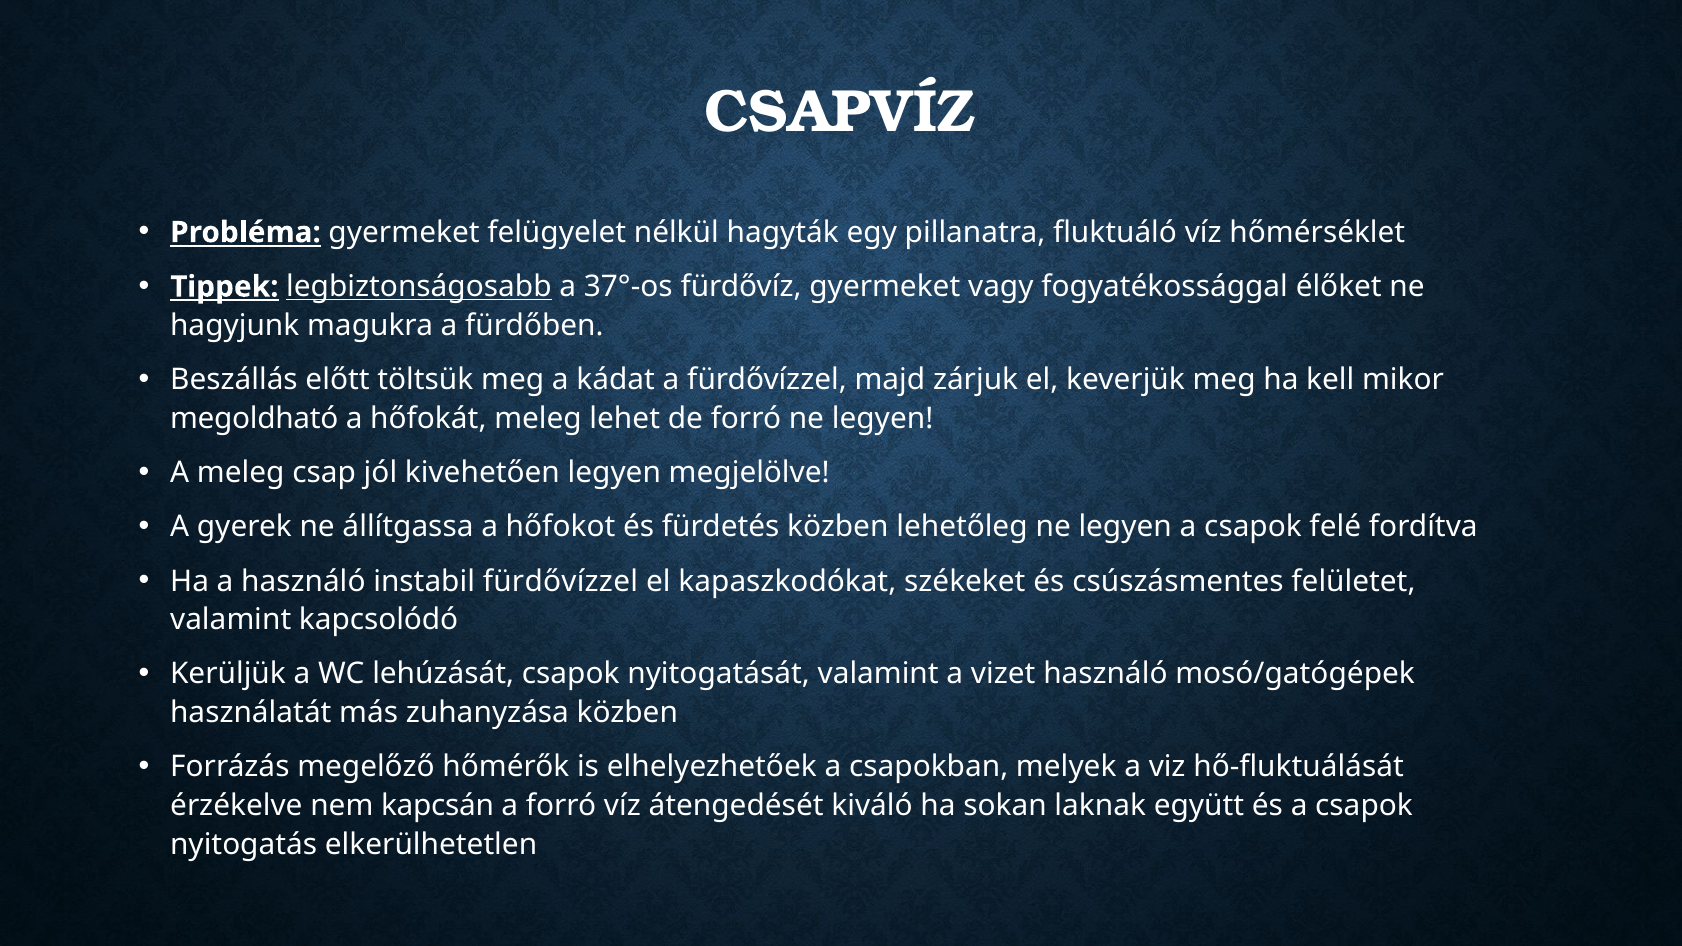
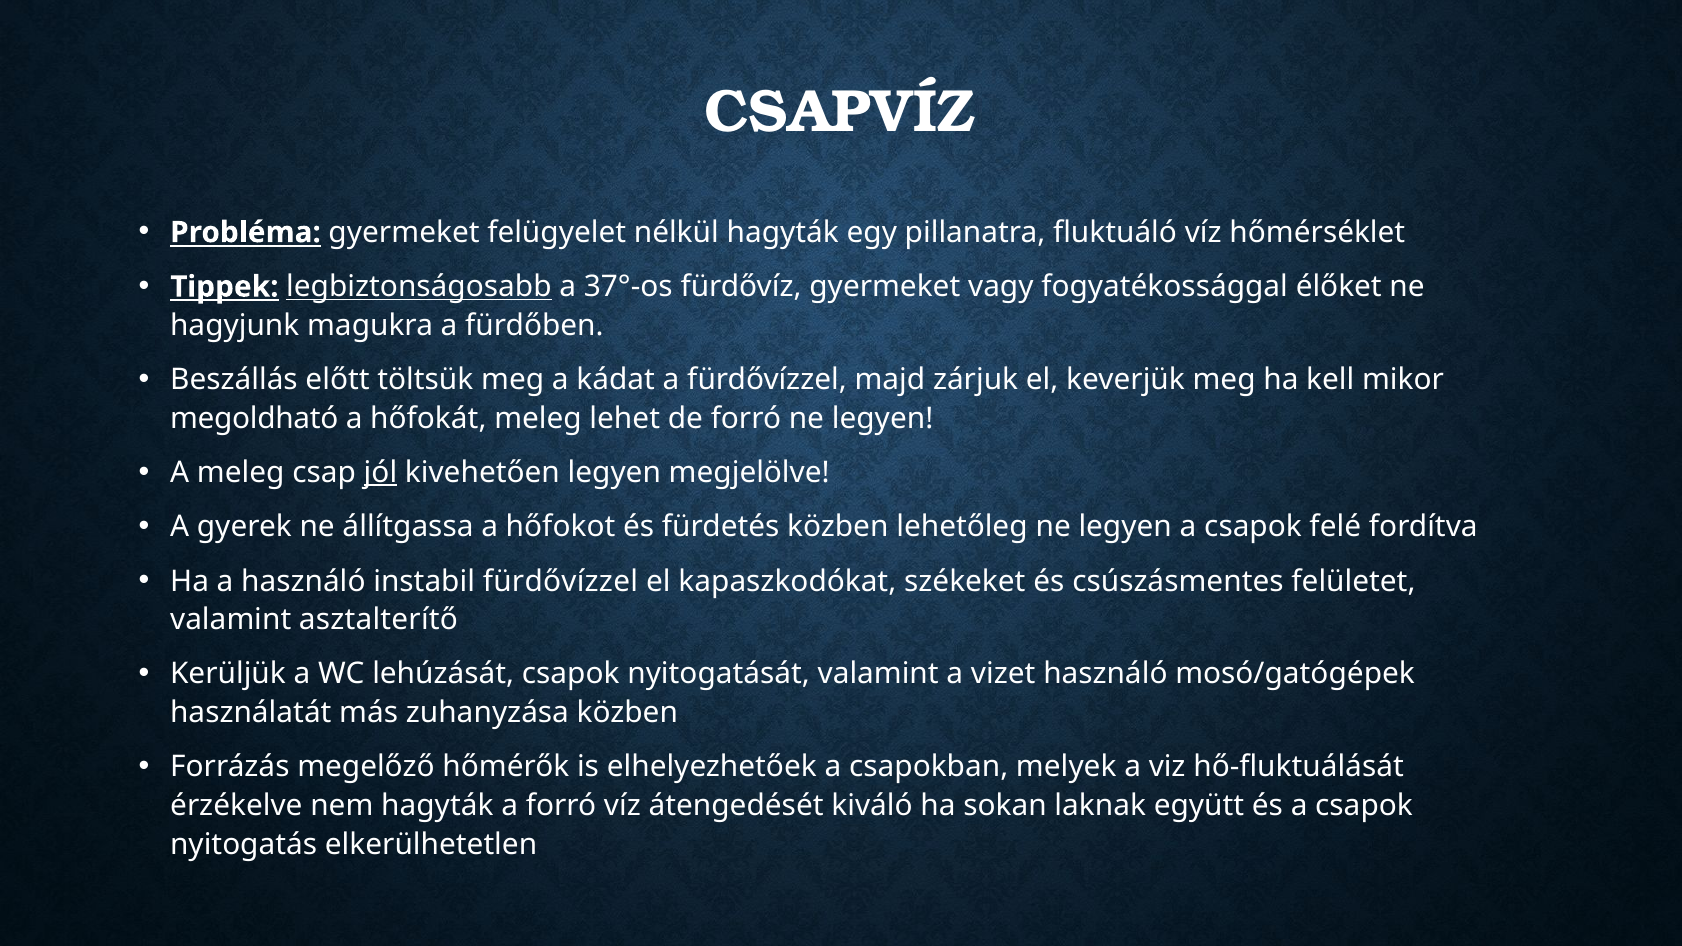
jól underline: none -> present
kapcsolódó: kapcsolódó -> asztalterítő
nem kapcsán: kapcsán -> hagyták
